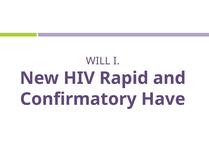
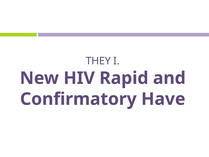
WILL: WILL -> THEY
